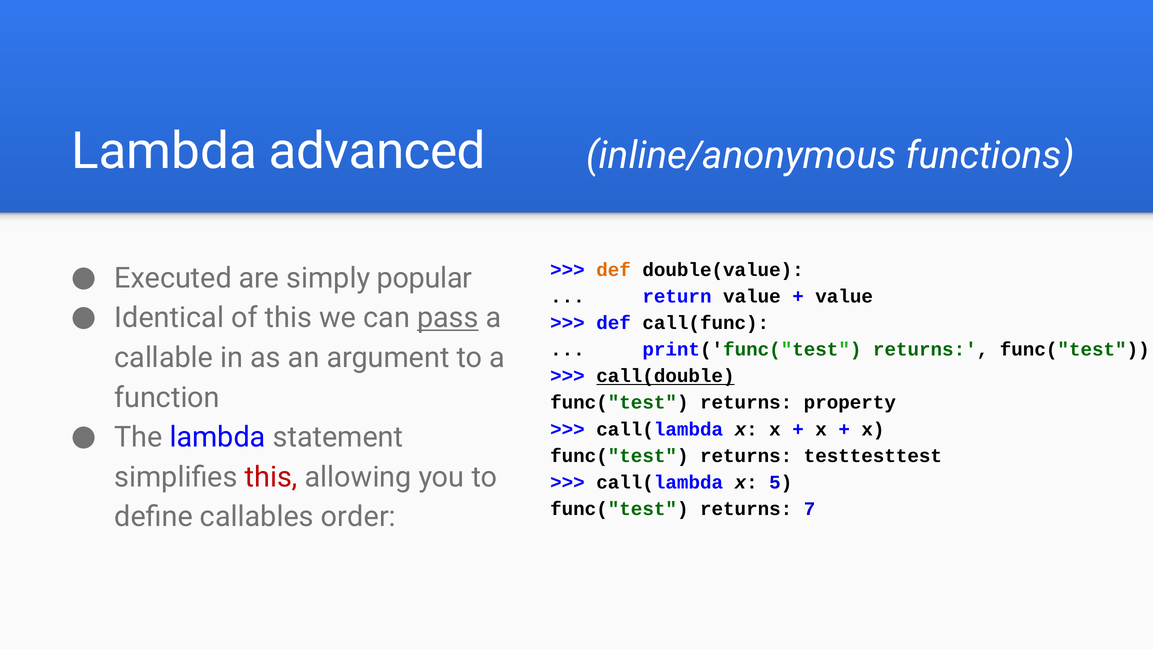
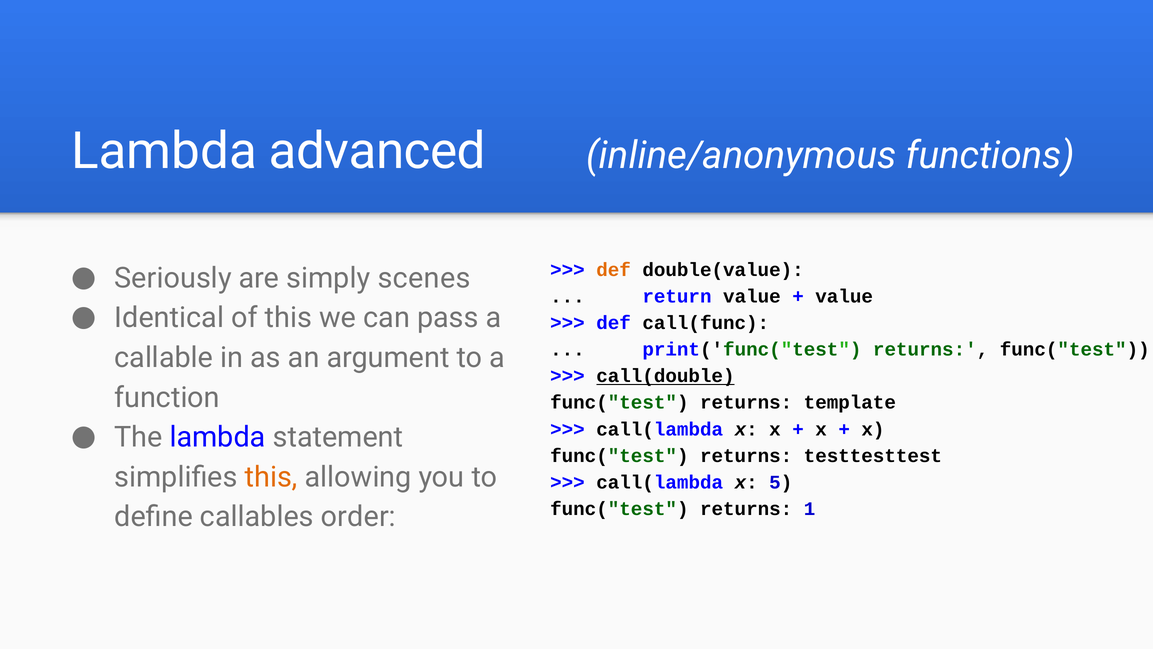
Executed: Executed -> Seriously
popular: popular -> scenes
pass underline: present -> none
property: property -> template
this at (271, 477) colour: red -> orange
7: 7 -> 1
